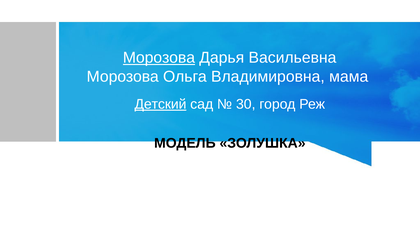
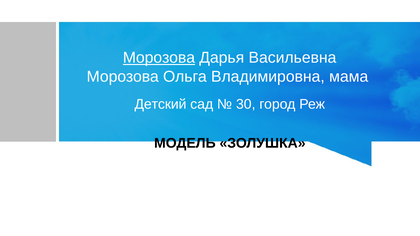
Детский underline: present -> none
